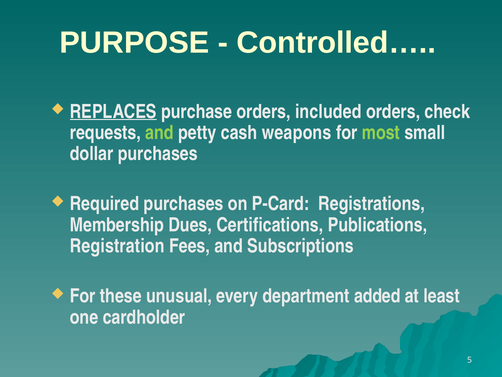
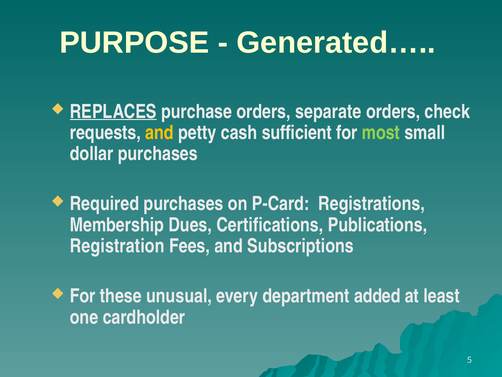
Controlled…: Controlled… -> Generated…
included: included -> separate
and at (160, 132) colour: light green -> yellow
weapons: weapons -> sufficient
